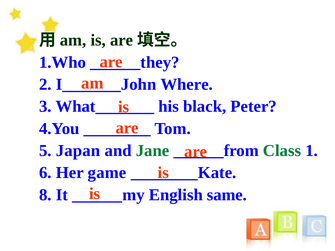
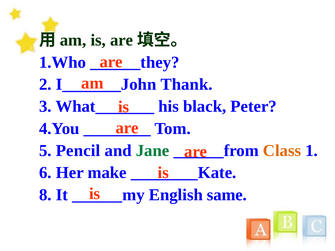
Where: Where -> Thank
Japan: Japan -> Pencil
Class colour: green -> orange
game: game -> make
